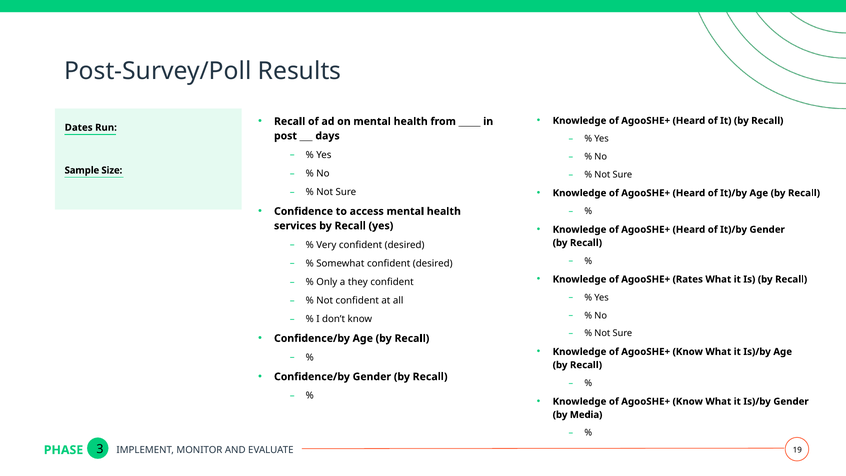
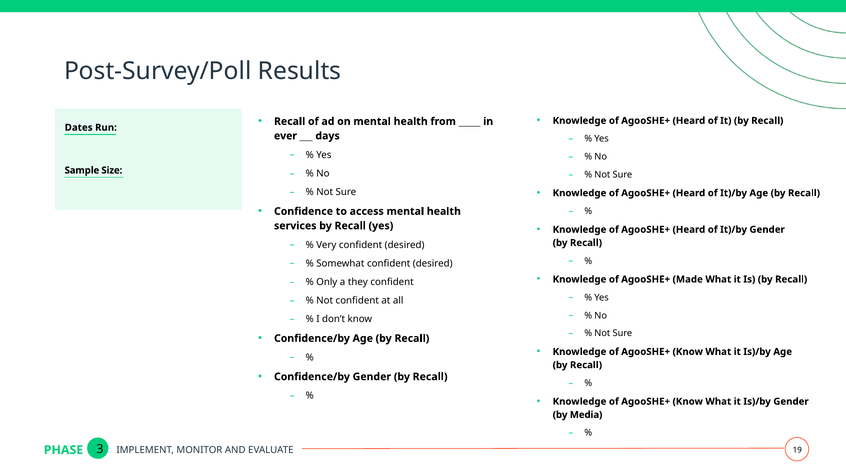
post: post -> ever
Rates: Rates -> Made
